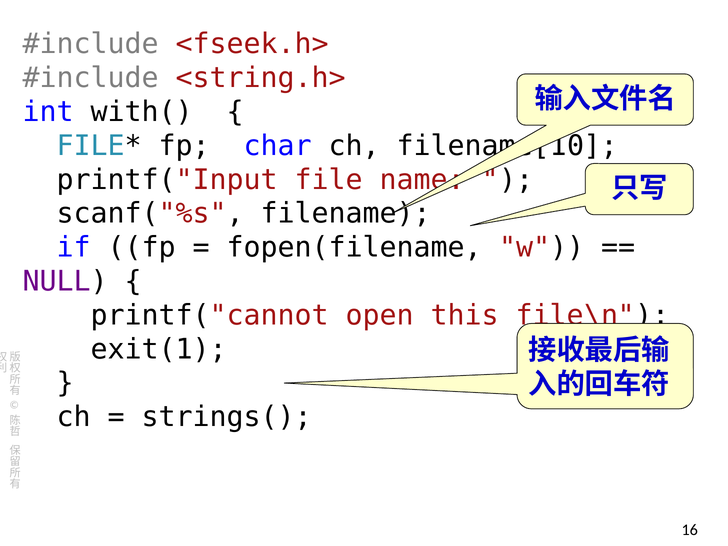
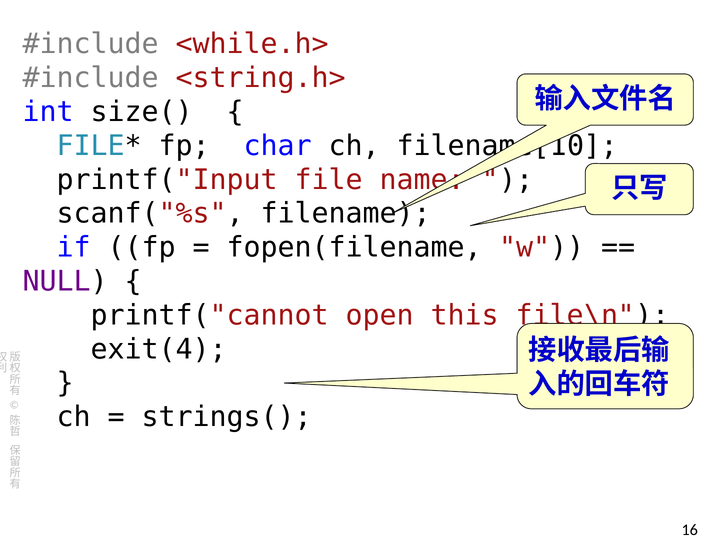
<fseek.h>: <fseek.h> -> <while.h>
with(: with( -> size(
exit(1: exit(1 -> exit(4
